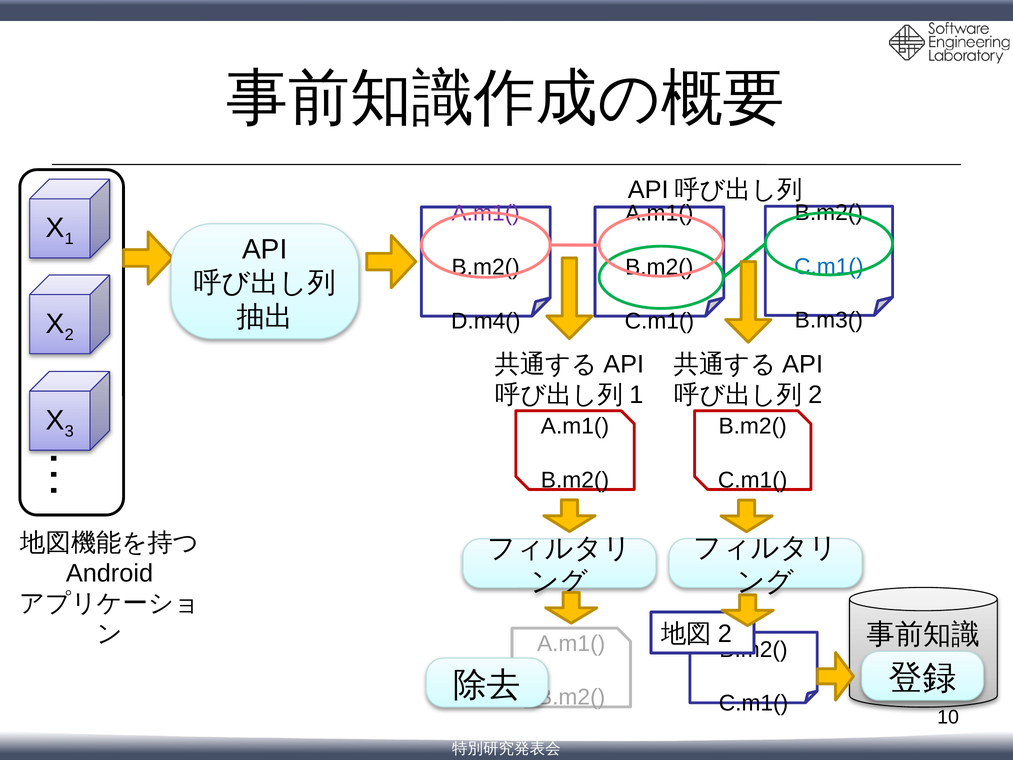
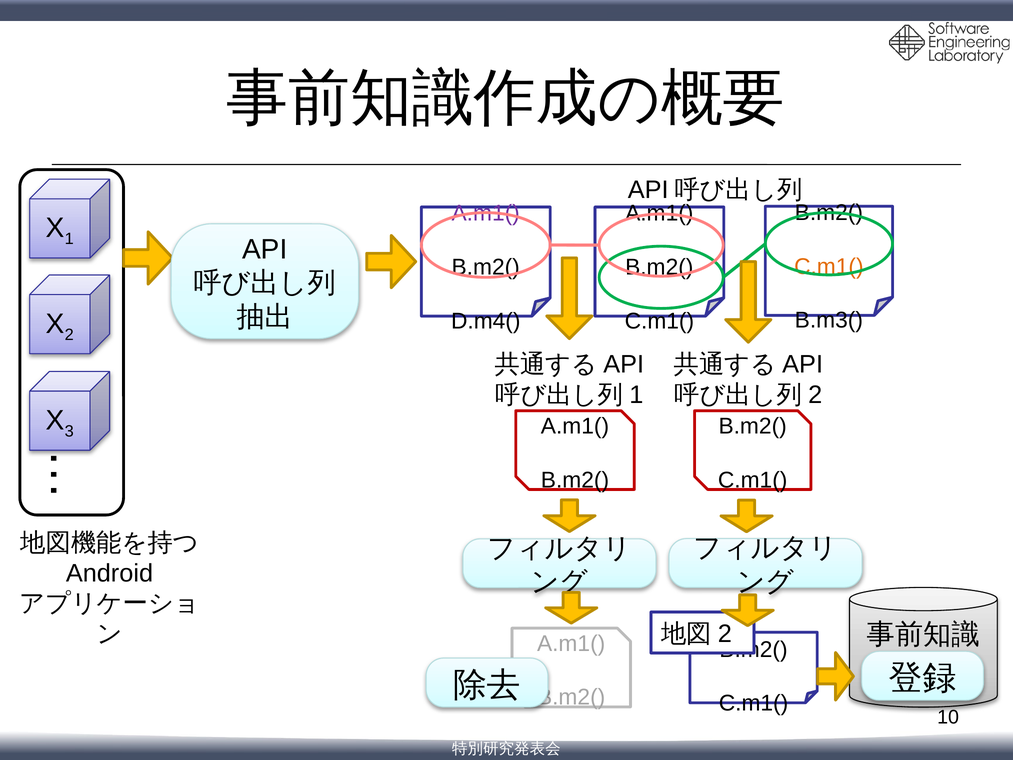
C.m1( at (829, 266) colour: blue -> orange
